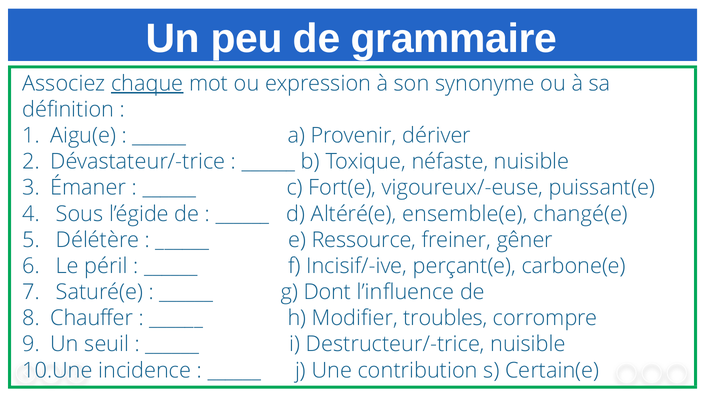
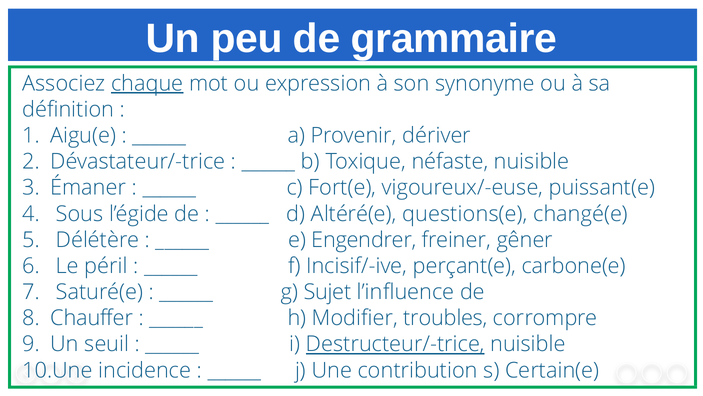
ensemble(e: ensemble(e -> questions(e
Ressource: Ressource -> Engendrer
Dont: Dont -> Sujet
Destructeur/-trice underline: none -> present
